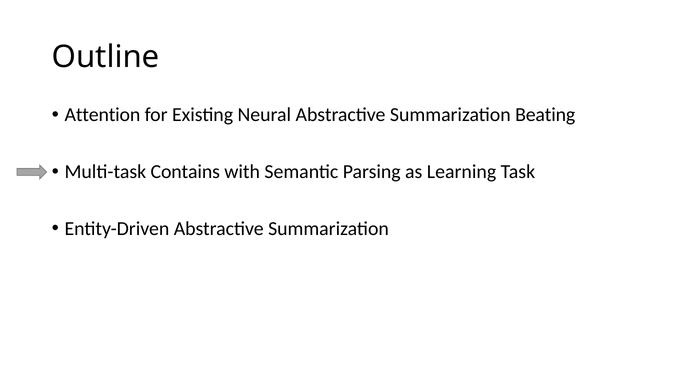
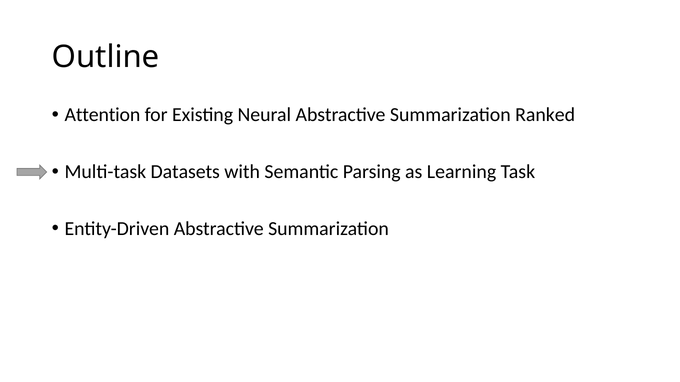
Beating: Beating -> Ranked
Contains: Contains -> Datasets
